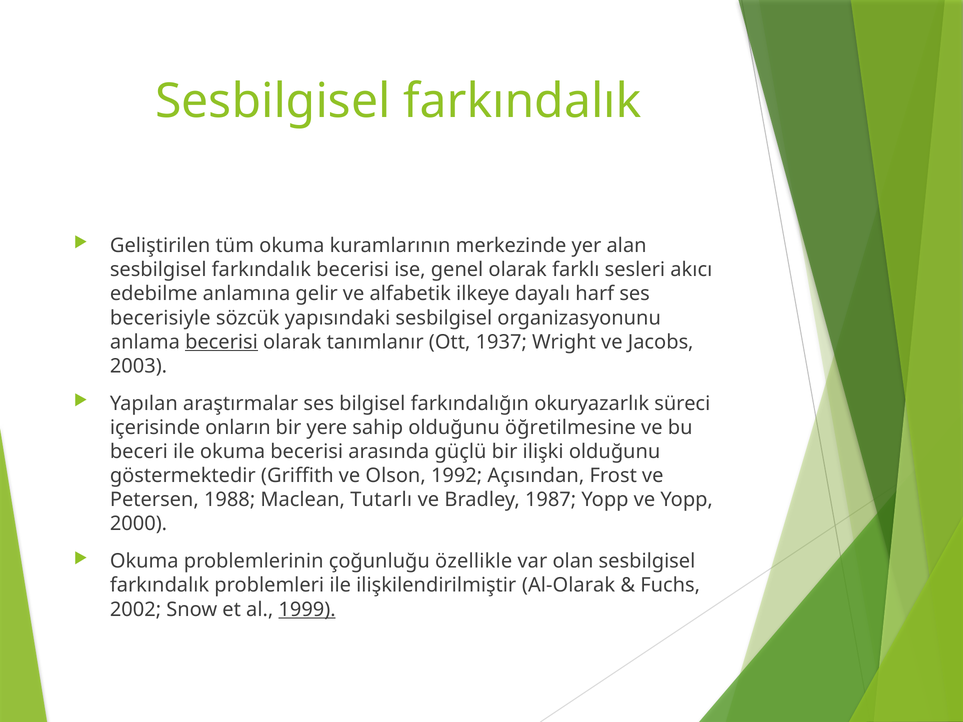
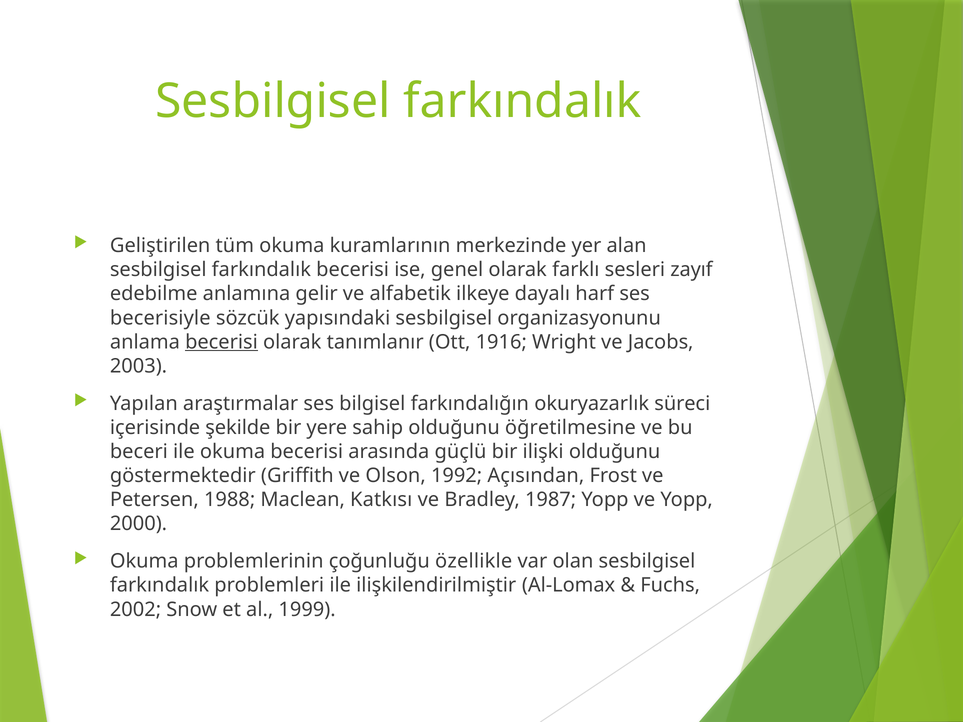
akıcı: akıcı -> zayıf
1937: 1937 -> 1916
onların: onların -> şekilde
Tutarlı: Tutarlı -> Katkısı
Al-Olarak: Al-Olarak -> Al-Lomax
1999 underline: present -> none
